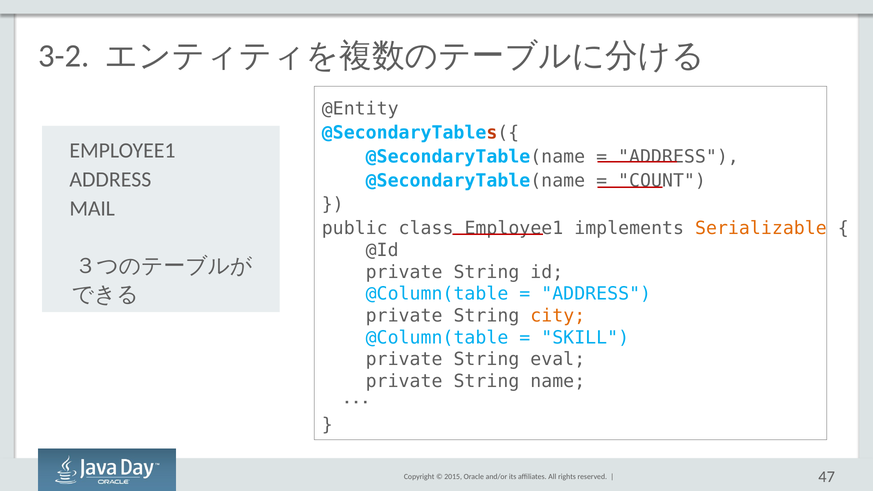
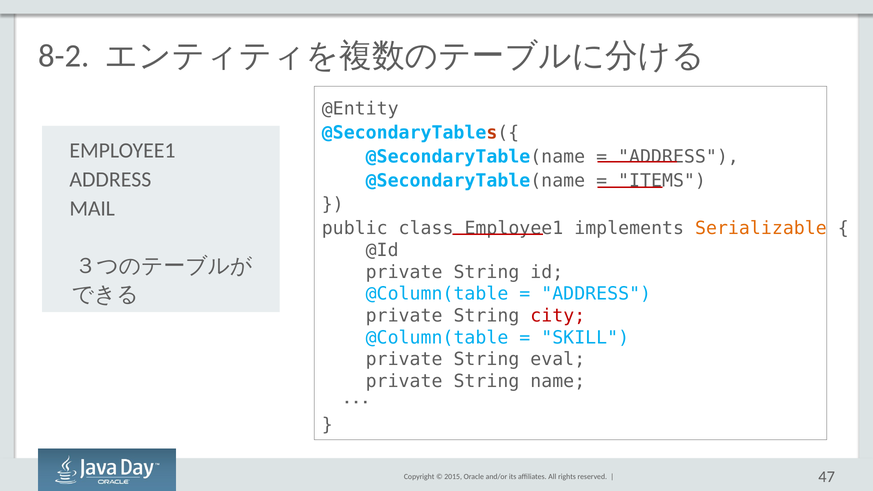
3-2: 3-2 -> 8-2
COUNT: COUNT -> ITEMS
city colour: orange -> red
